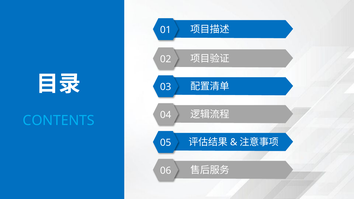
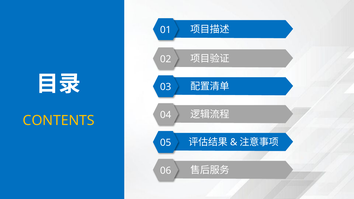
CONTENTS colour: light blue -> yellow
